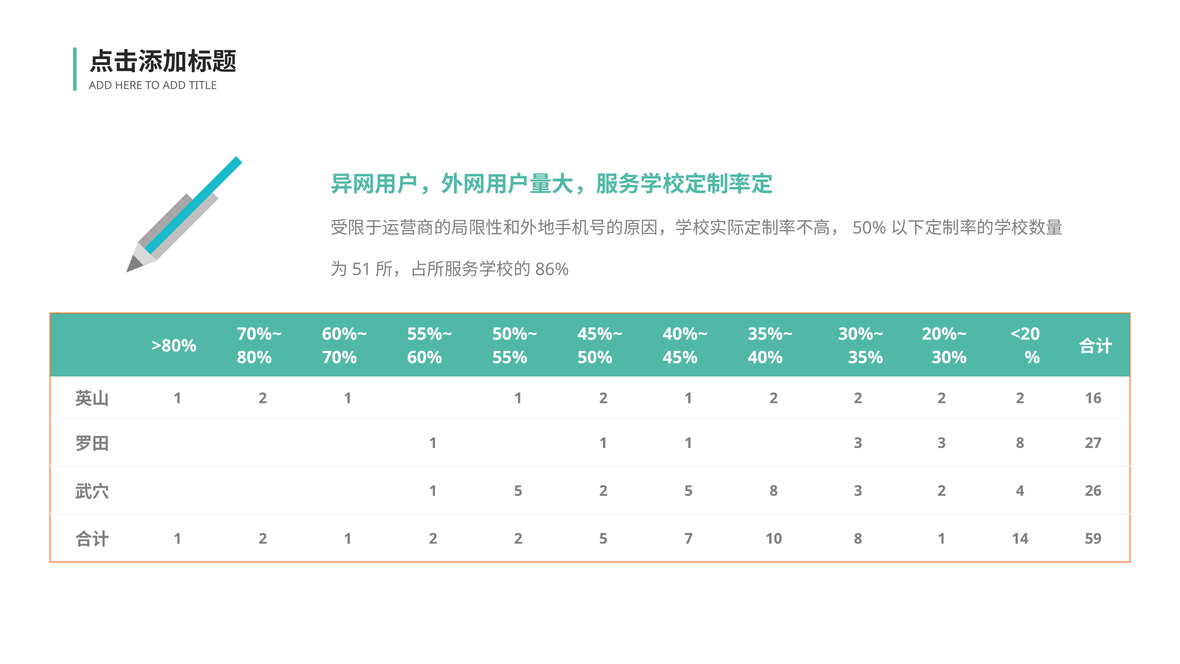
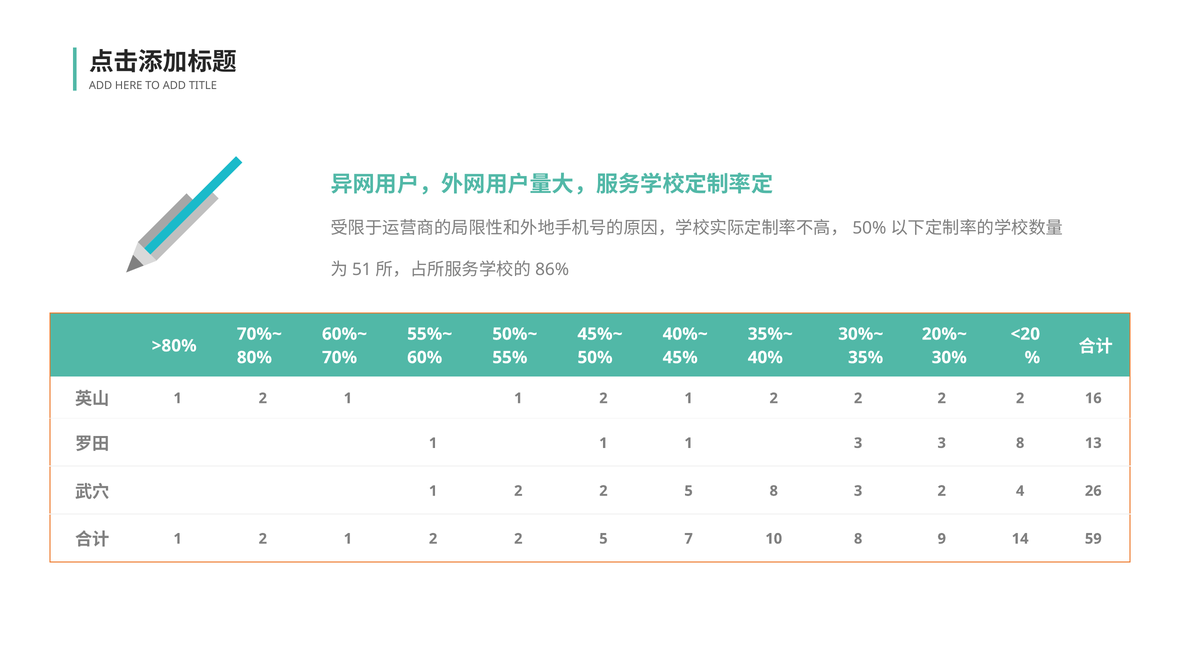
27: 27 -> 13
5 at (518, 491): 5 -> 2
8 1: 1 -> 9
